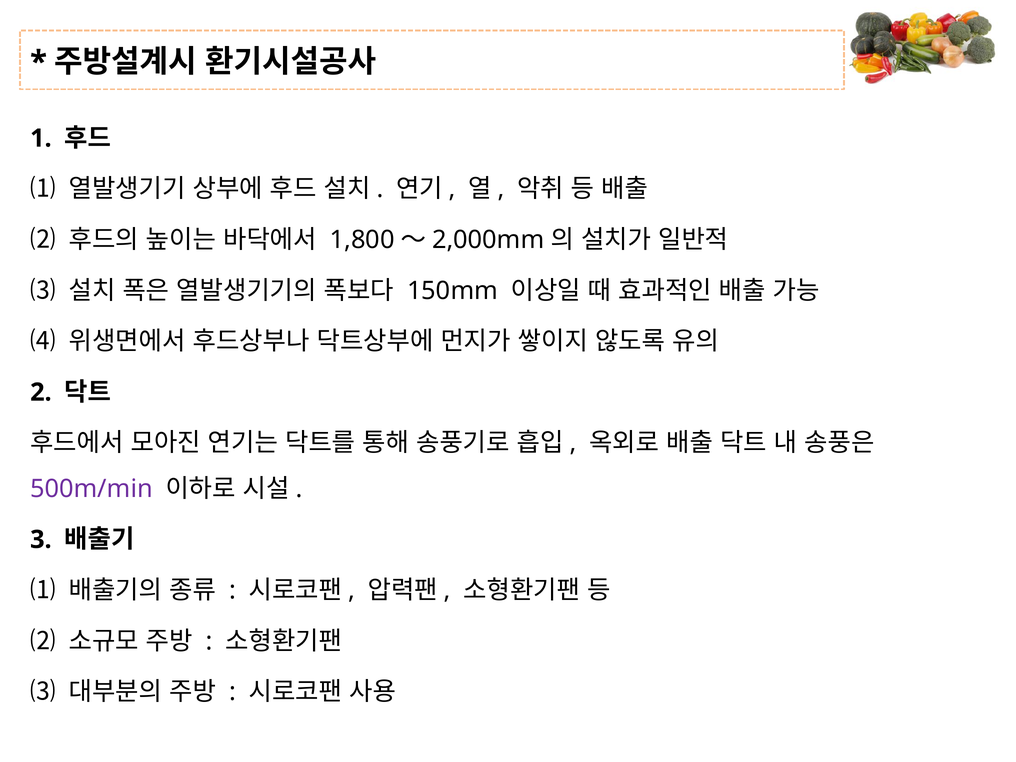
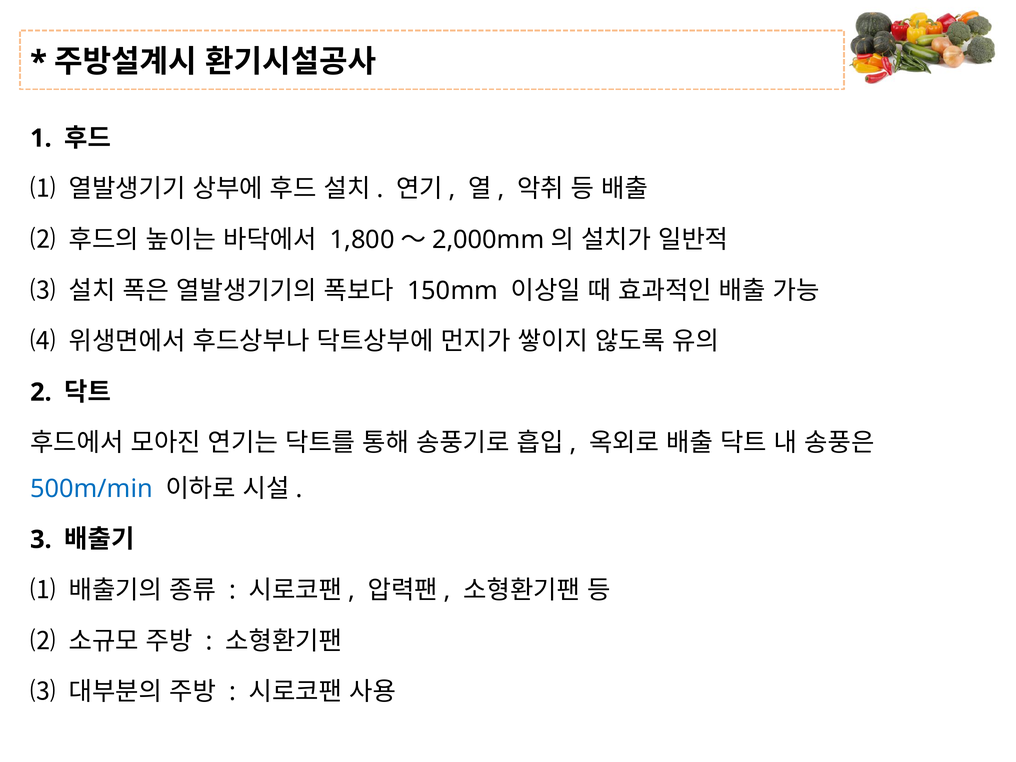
500m/min colour: purple -> blue
